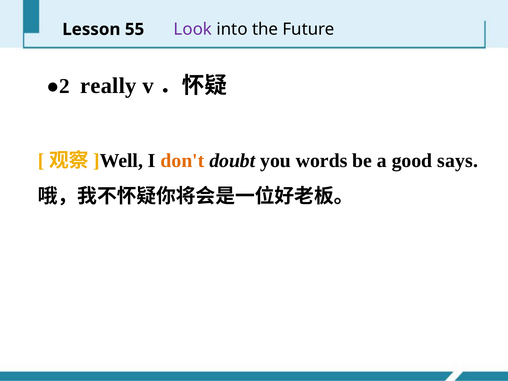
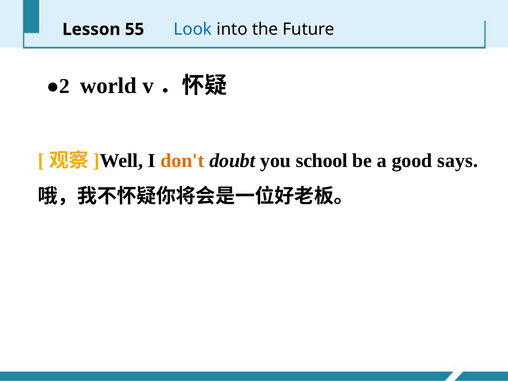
Look colour: purple -> blue
really: really -> world
words: words -> school
